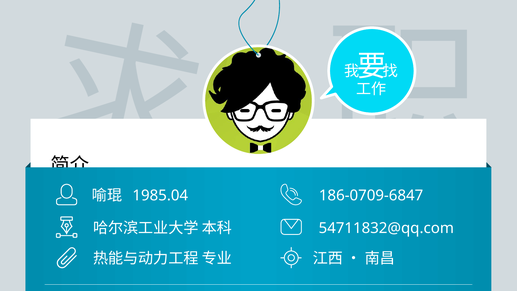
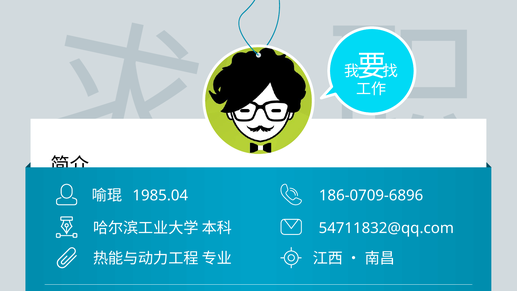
186-0709-6847: 186-0709-6847 -> 186-0709-6896
